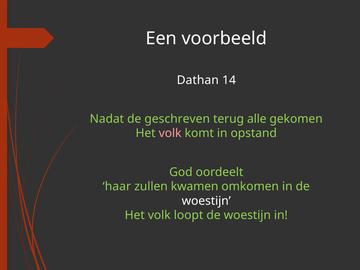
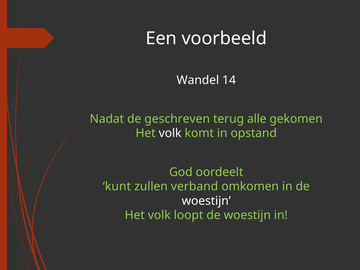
Dathan: Dathan -> Wandel
volk at (170, 133) colour: pink -> white
haar: haar -> kunt
kwamen: kwamen -> verband
